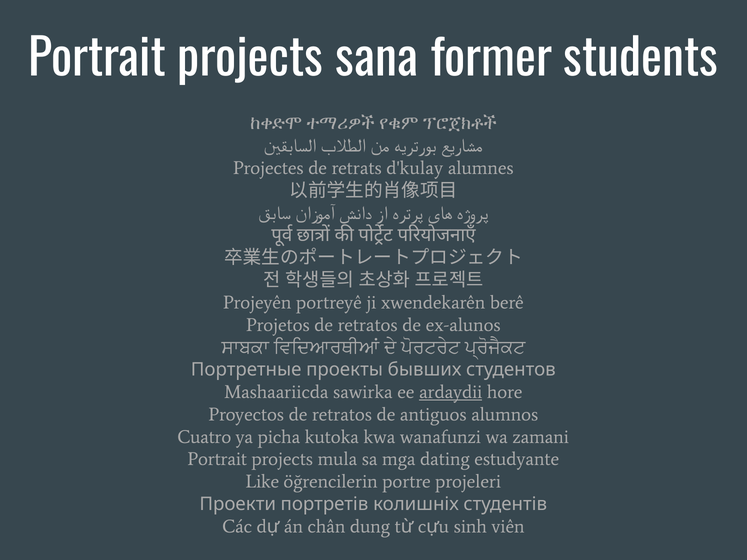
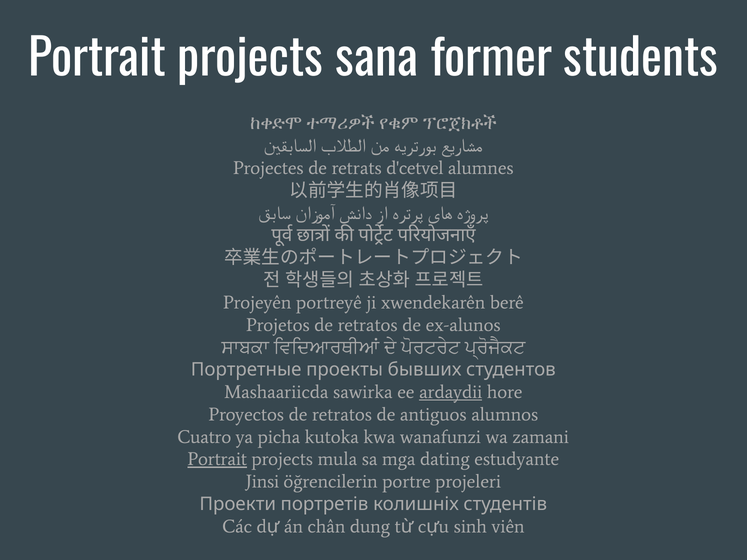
d'kulay: d'kulay -> d'cetvel
Portrait at (217, 459) underline: none -> present
Like: Like -> Jinsi
